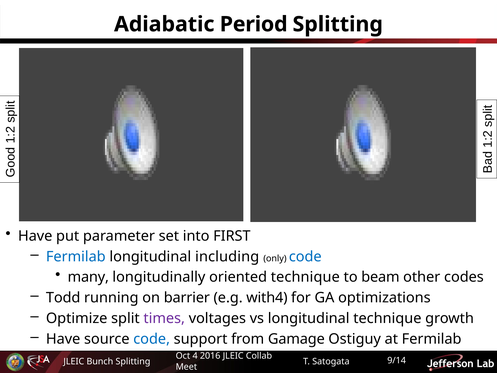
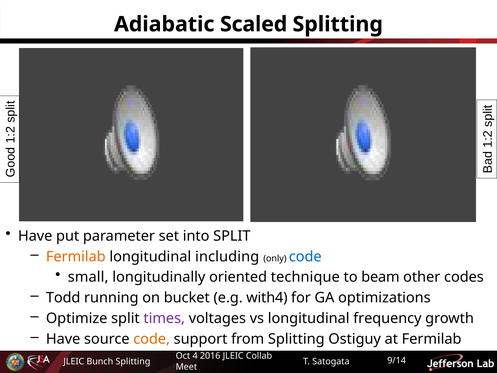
Period: Period -> Scaled
into FIRST: FIRST -> SPLIT
Fermilab at (76, 256) colour: blue -> orange
many: many -> small
barrier: barrier -> bucket
longitudinal technique: technique -> frequency
code at (152, 339) colour: blue -> orange
from Gamage: Gamage -> Splitting
